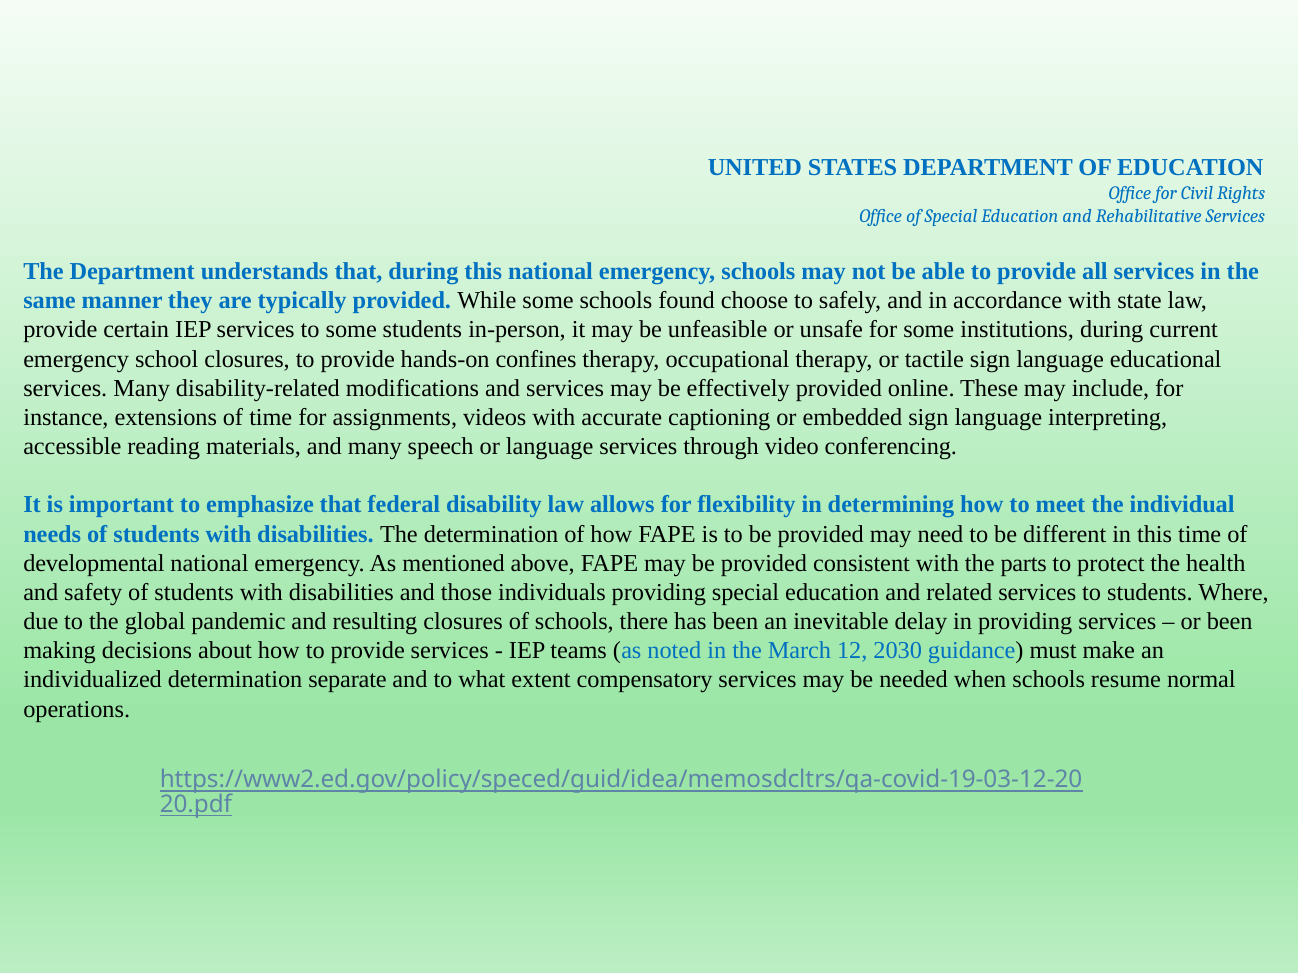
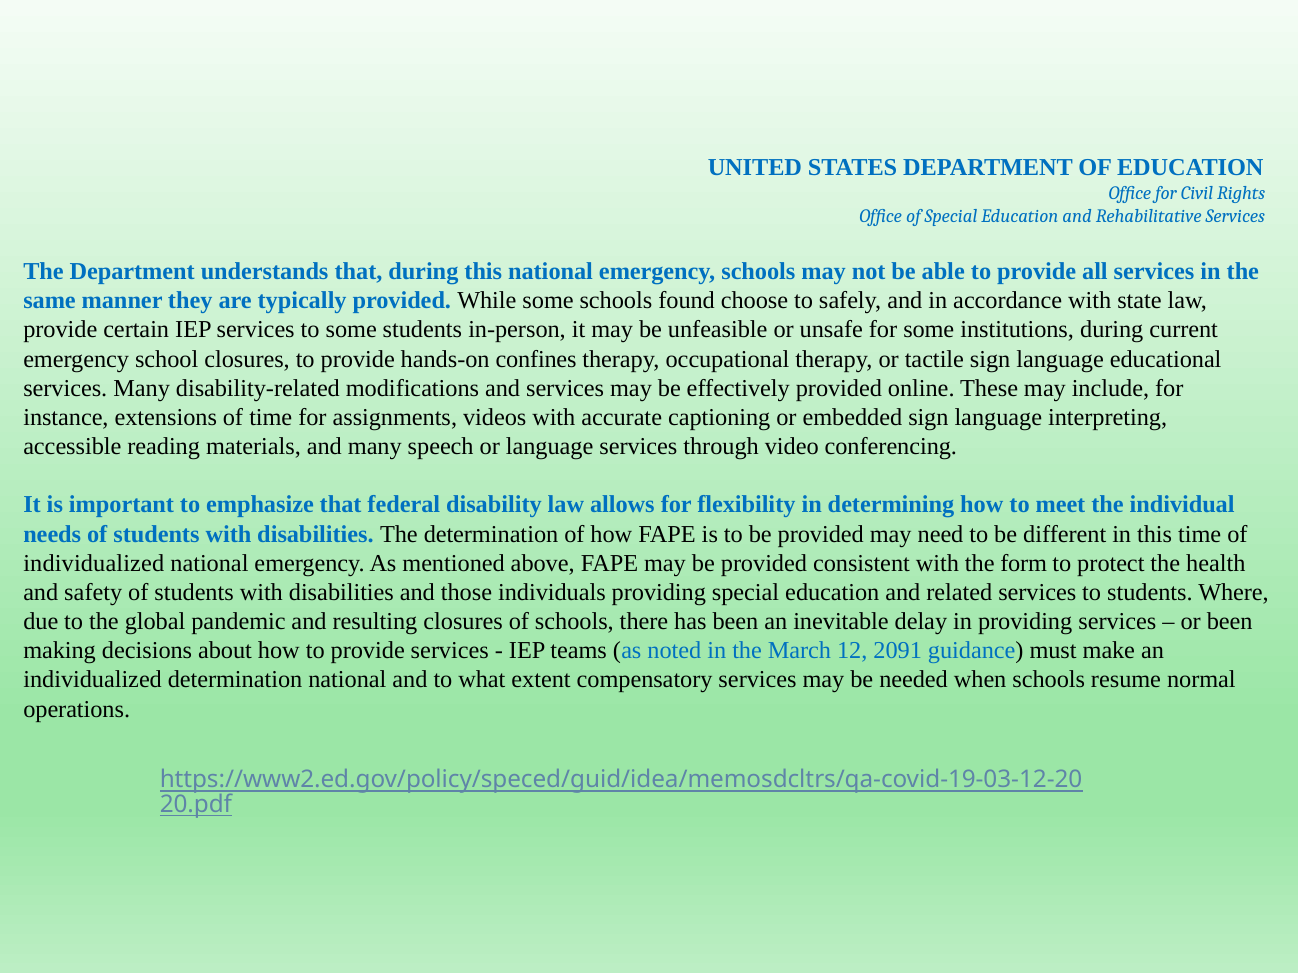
developmental at (94, 564): developmental -> individualized
parts: parts -> form
2030: 2030 -> 2091
determination separate: separate -> national
